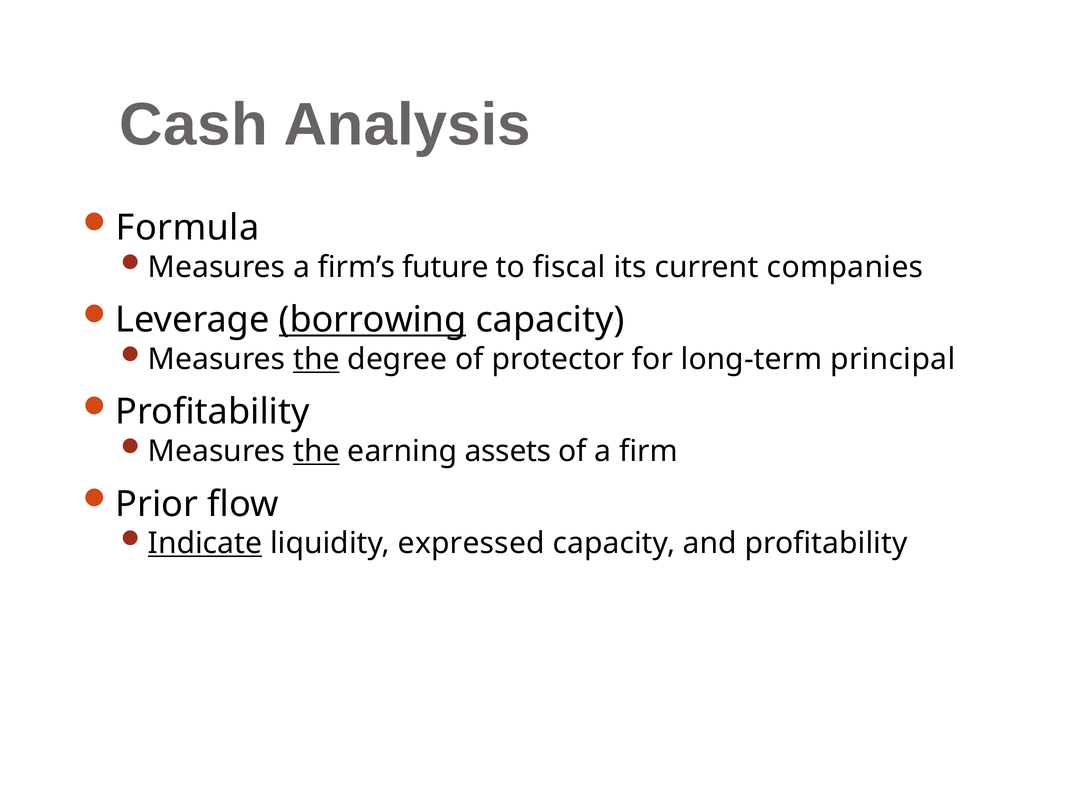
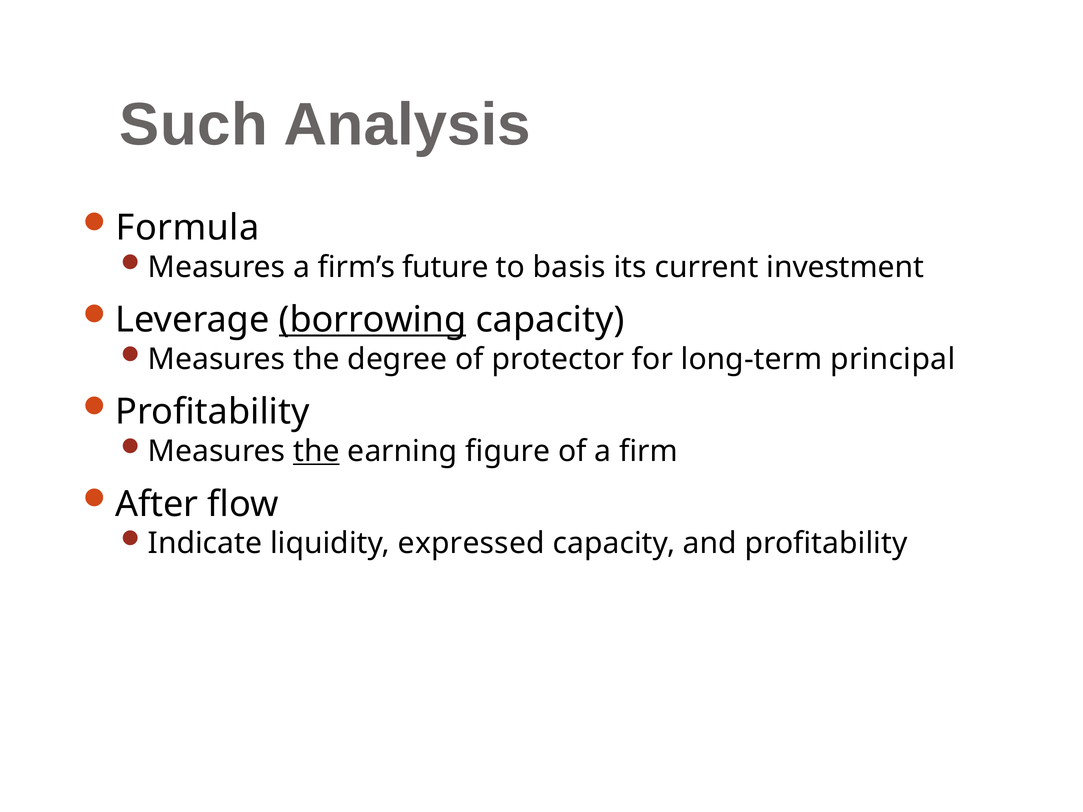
Cash: Cash -> Such
fiscal: fiscal -> basis
companies: companies -> investment
the at (316, 359) underline: present -> none
assets: assets -> figure
Prior: Prior -> After
Indicate underline: present -> none
